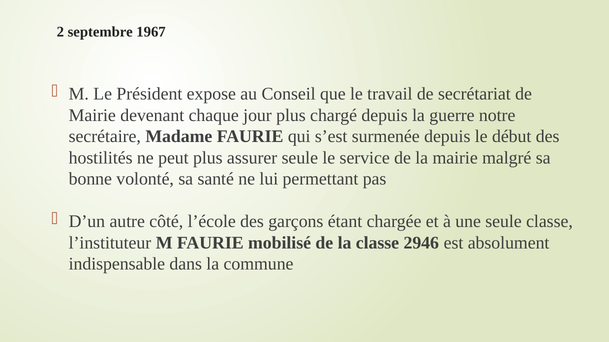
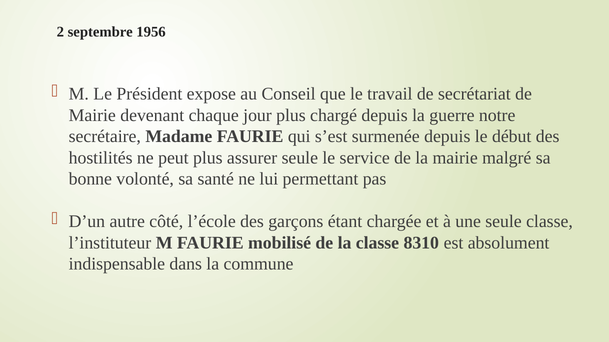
1967: 1967 -> 1956
2946: 2946 -> 8310
